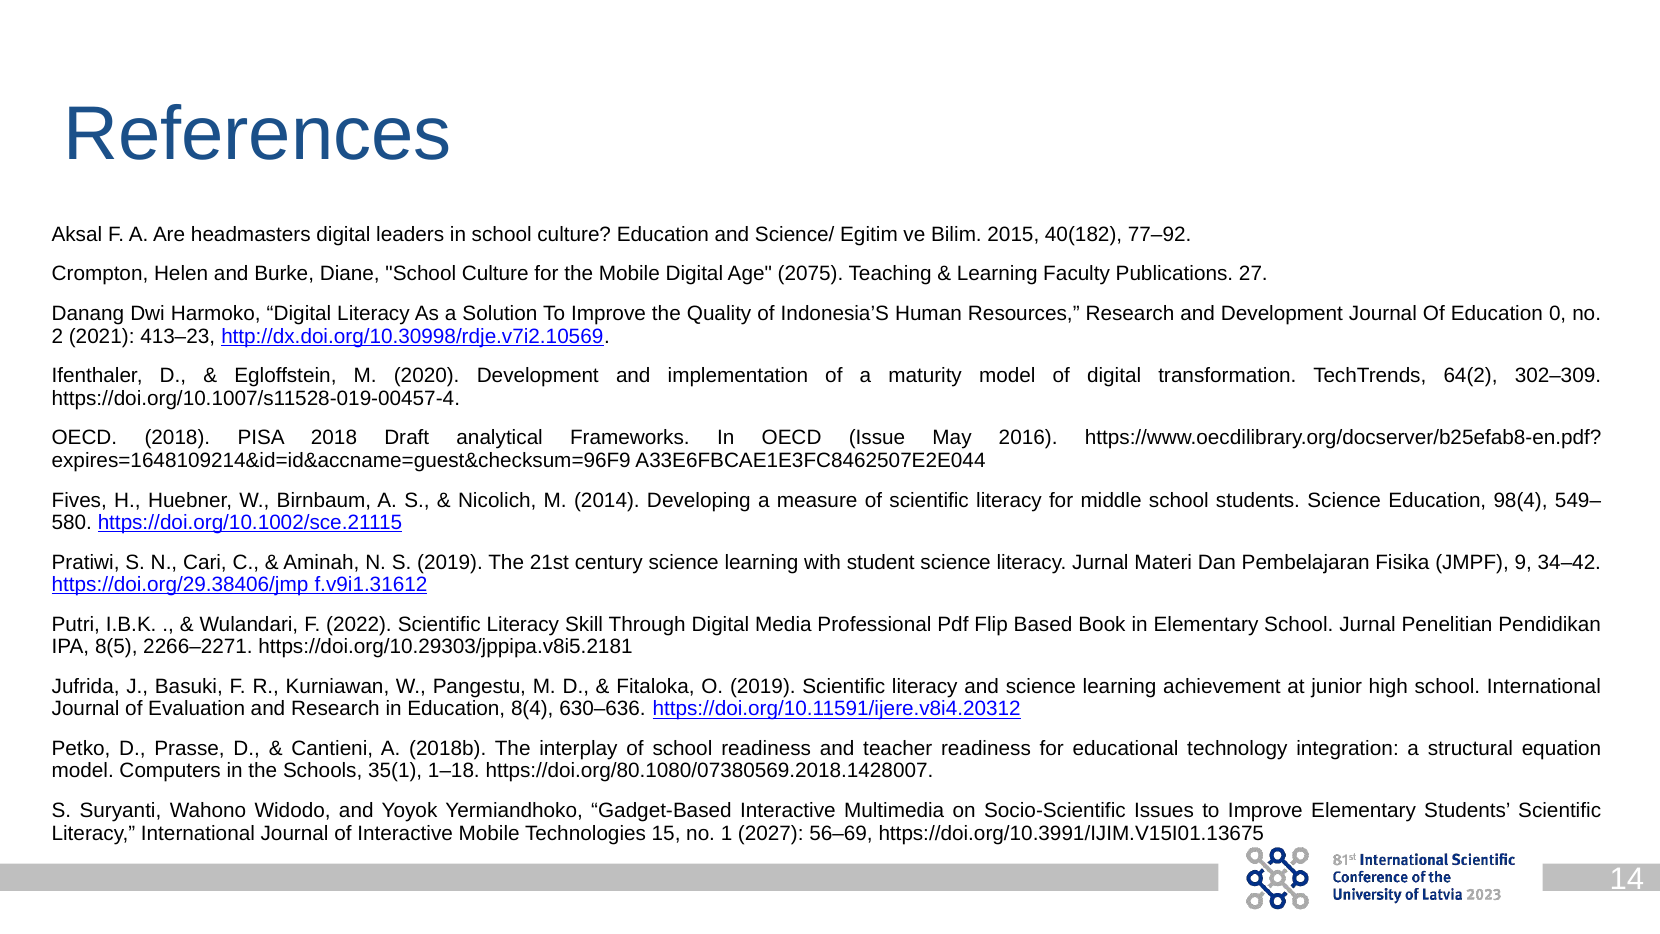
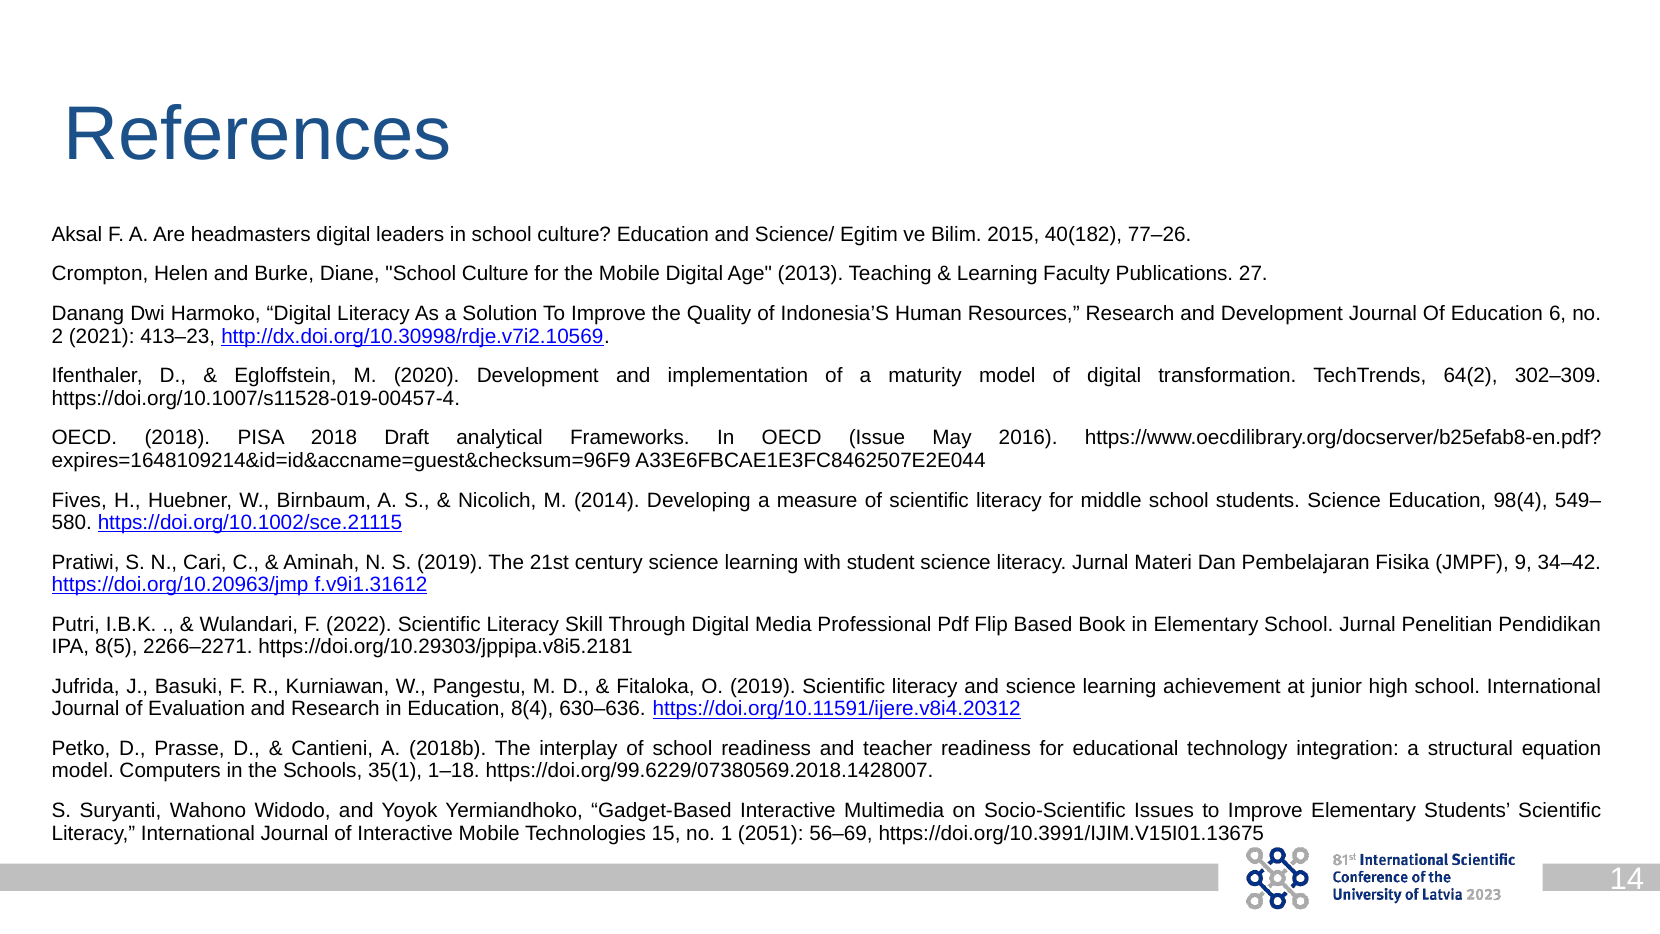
77–92: 77–92 -> 77–26
2075: 2075 -> 2013
0: 0 -> 6
https://doi.org/29.38406/jmp: https://doi.org/29.38406/jmp -> https://doi.org/10.20963/jmp
https://doi.org/80.1080/07380569.2018.1428007: https://doi.org/80.1080/07380569.2018.1428007 -> https://doi.org/99.6229/07380569.2018.1428007
2027: 2027 -> 2051
